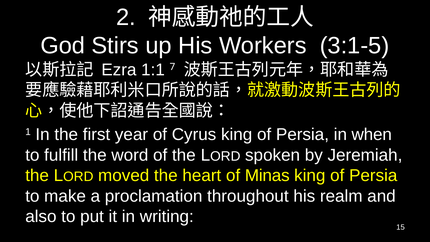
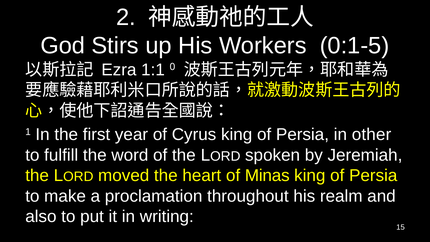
3:1-5: 3:1-5 -> 0:1-5
7: 7 -> 0
when: when -> other
